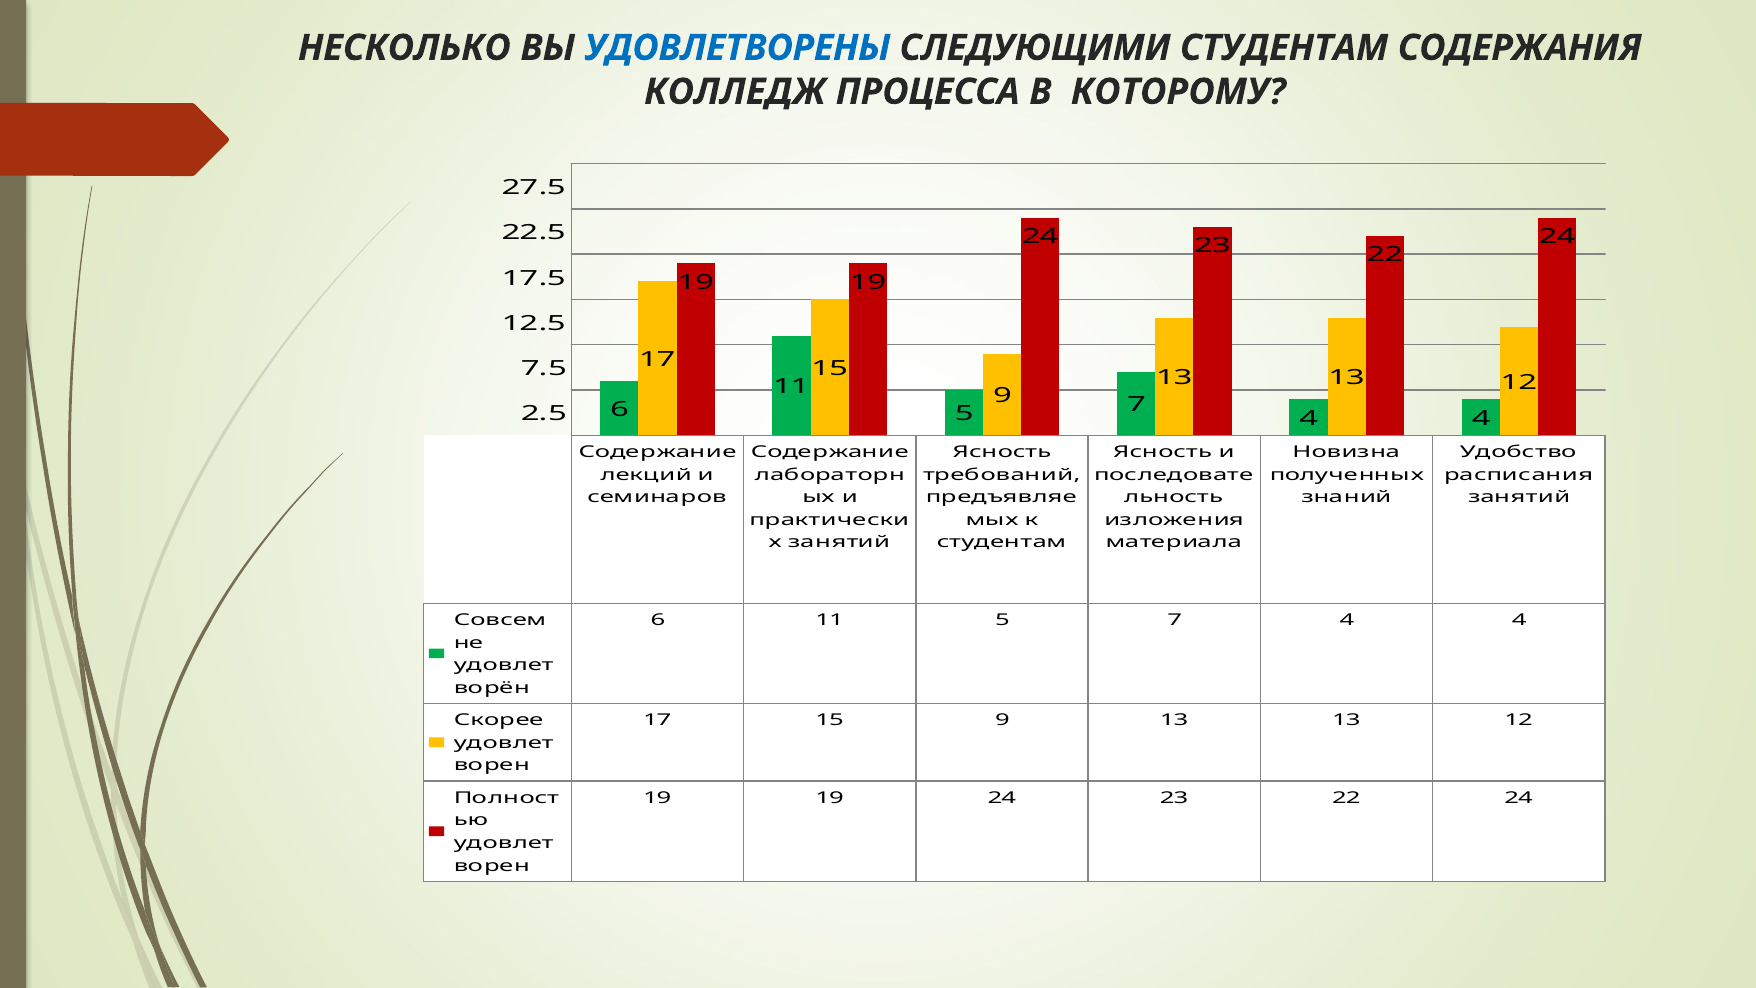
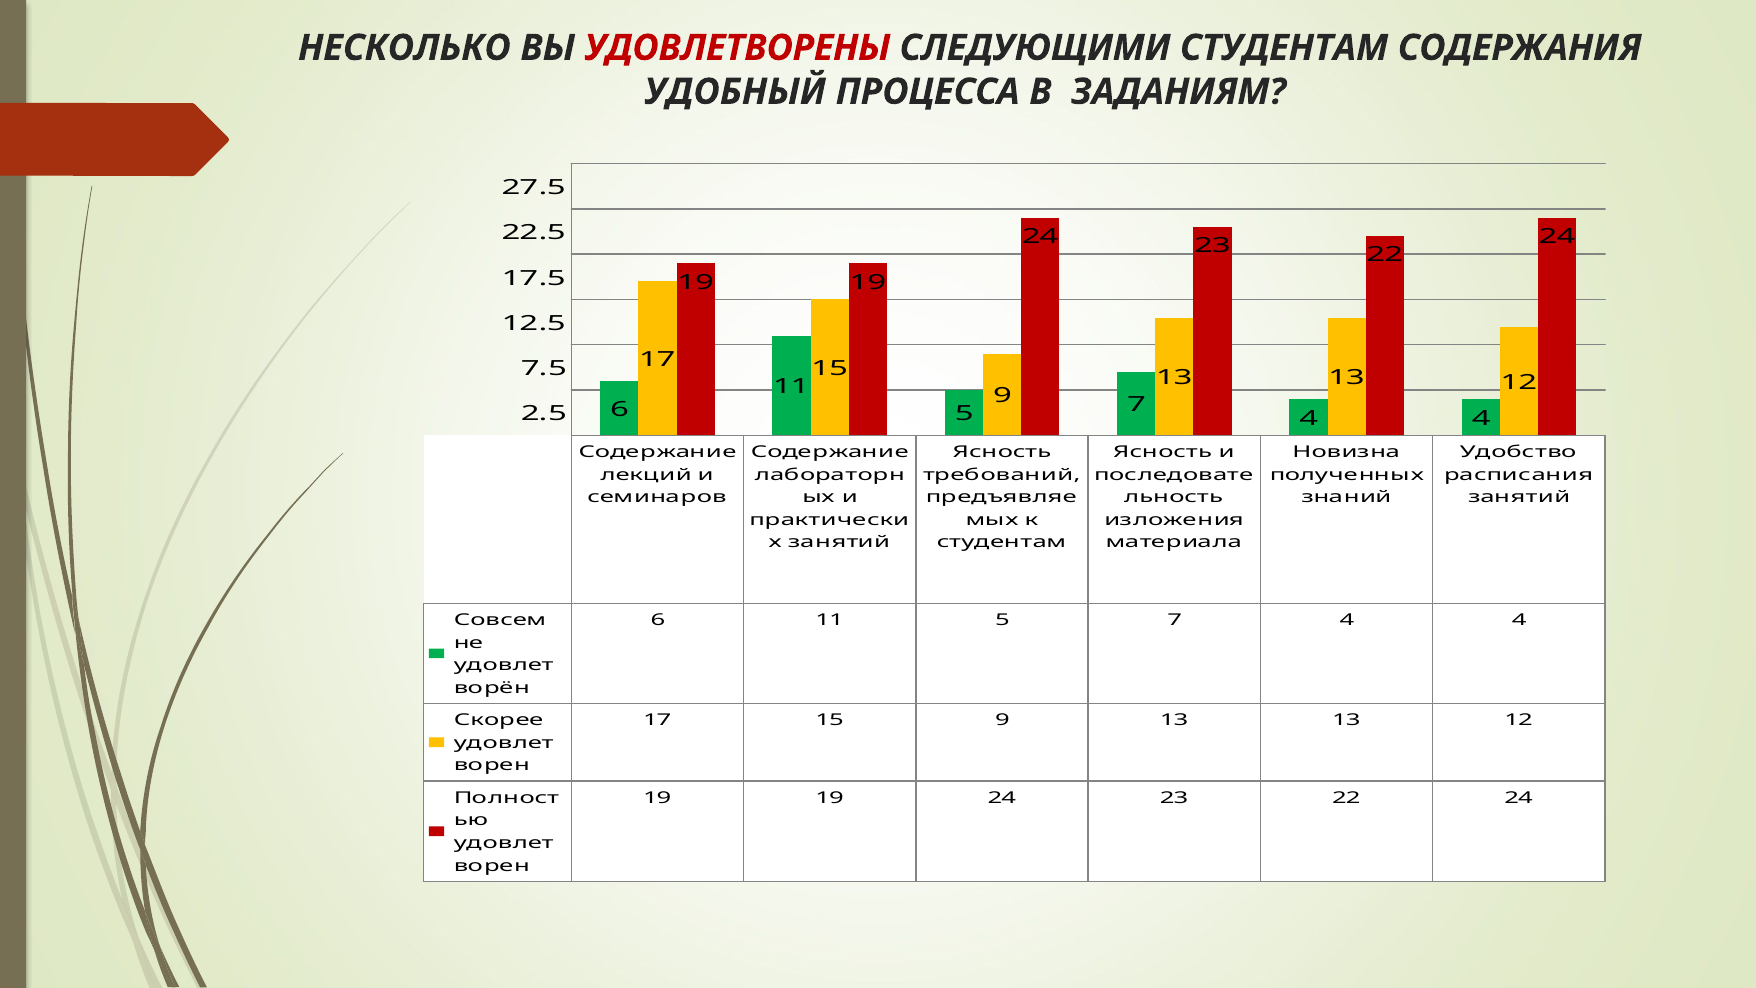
УДОВЛЕТВОРЕНЫ colour: blue -> red
КОЛЛЕДЖ: КОЛЛЕДЖ -> УДОБНЫЙ
КОТОРОМУ: КОТОРОМУ -> ЗАДАНИЯМ
